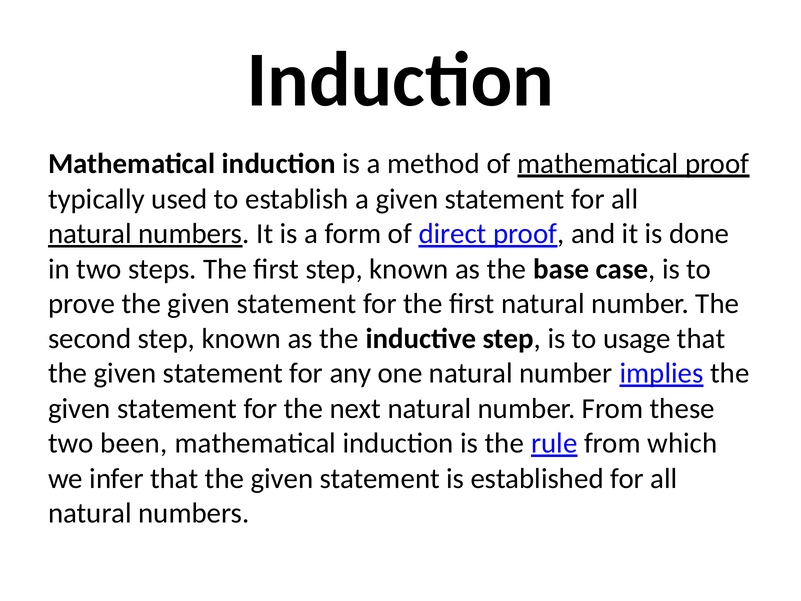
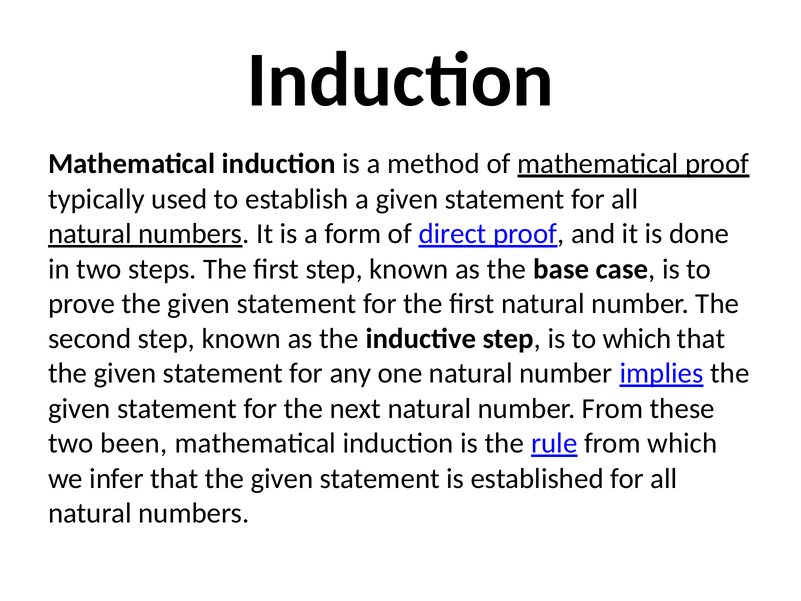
to usage: usage -> which
